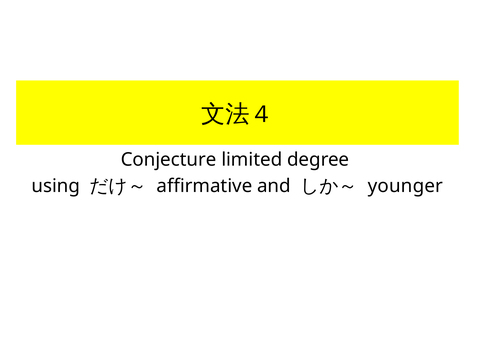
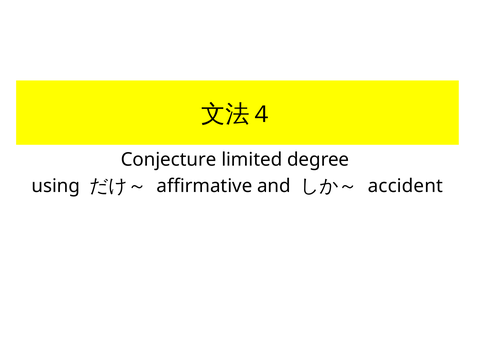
younger: younger -> accident
